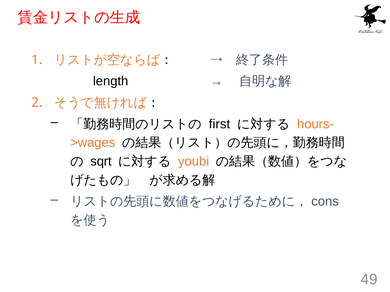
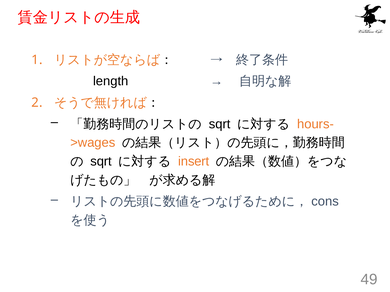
first at (220, 124): first -> sqrt
youbi: youbi -> insert
